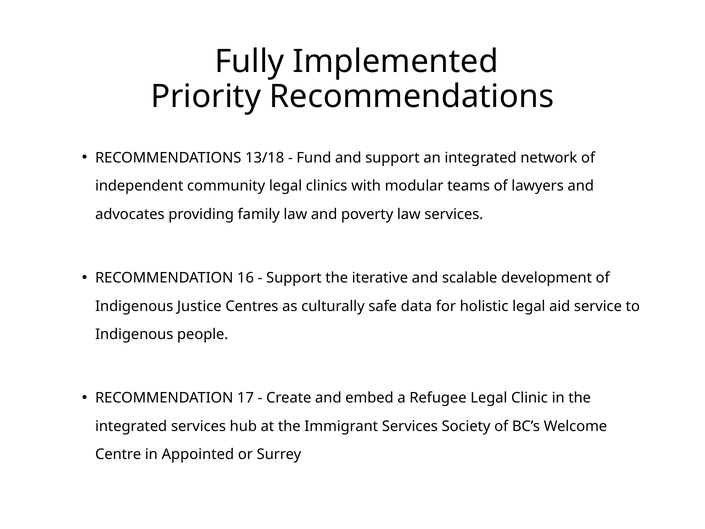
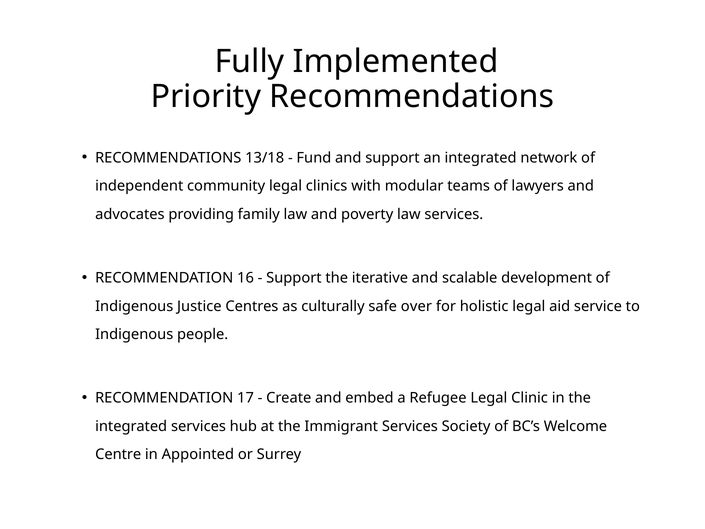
data: data -> over
